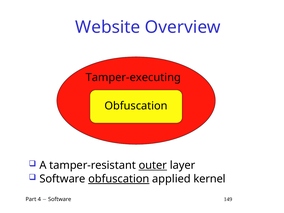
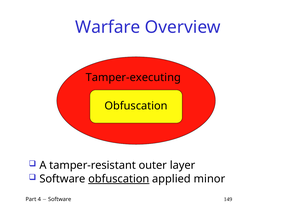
Website: Website -> Warfare
outer underline: present -> none
kernel: kernel -> minor
